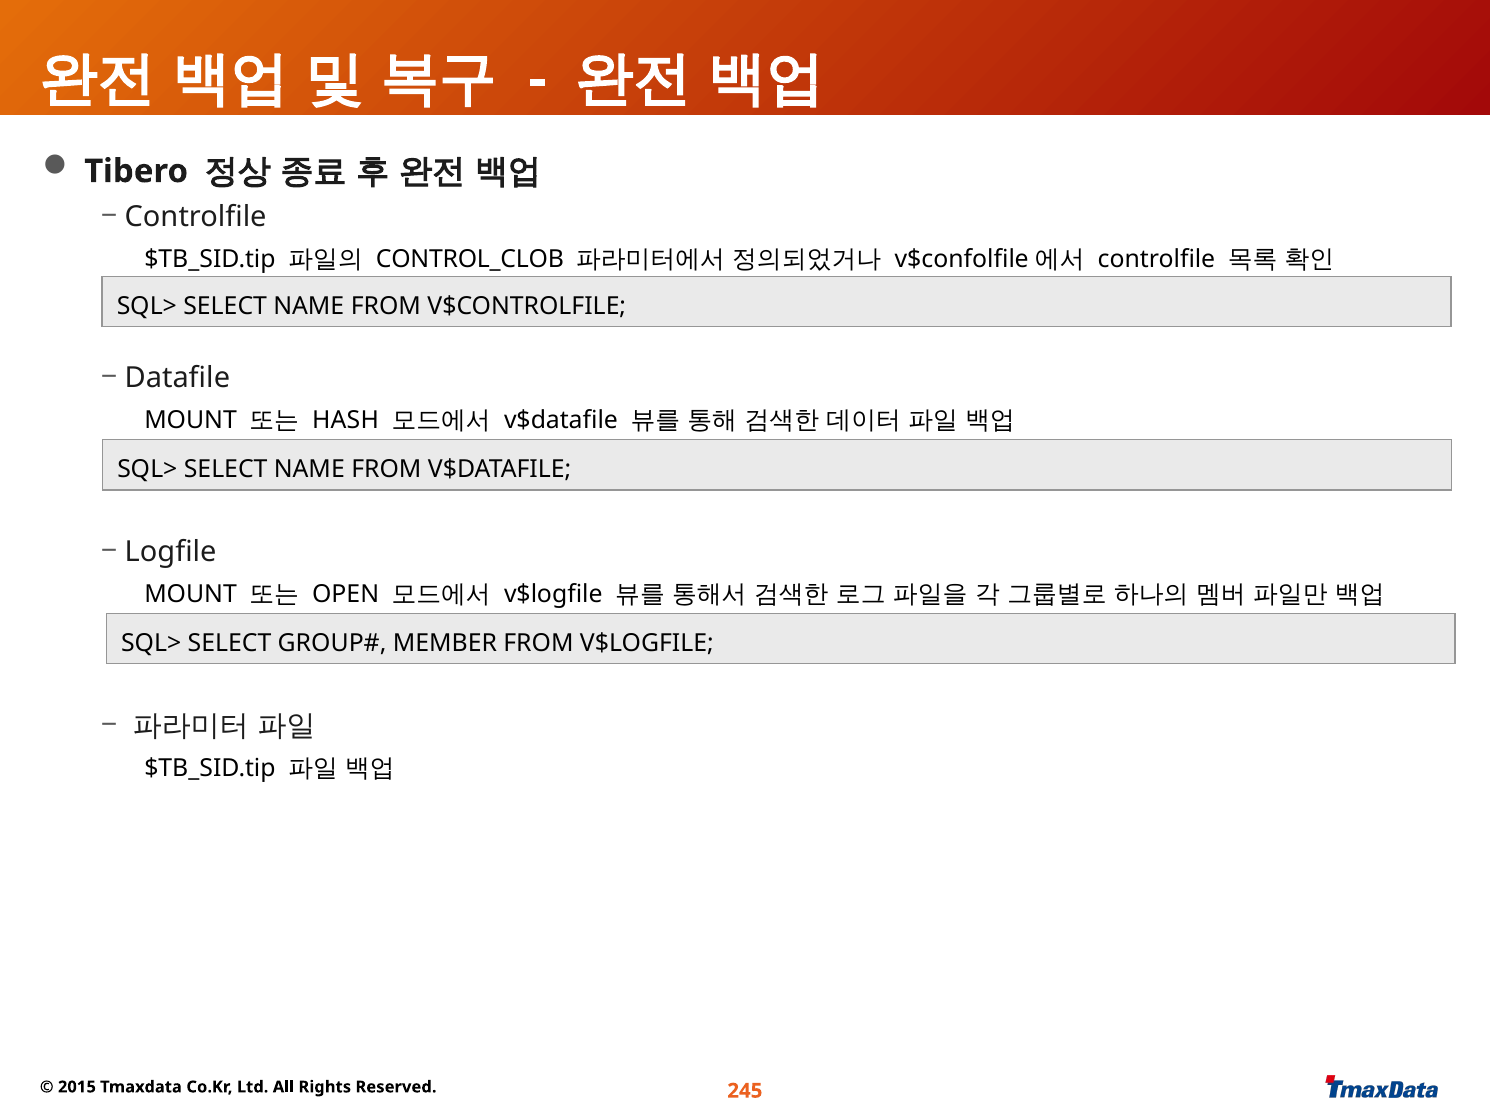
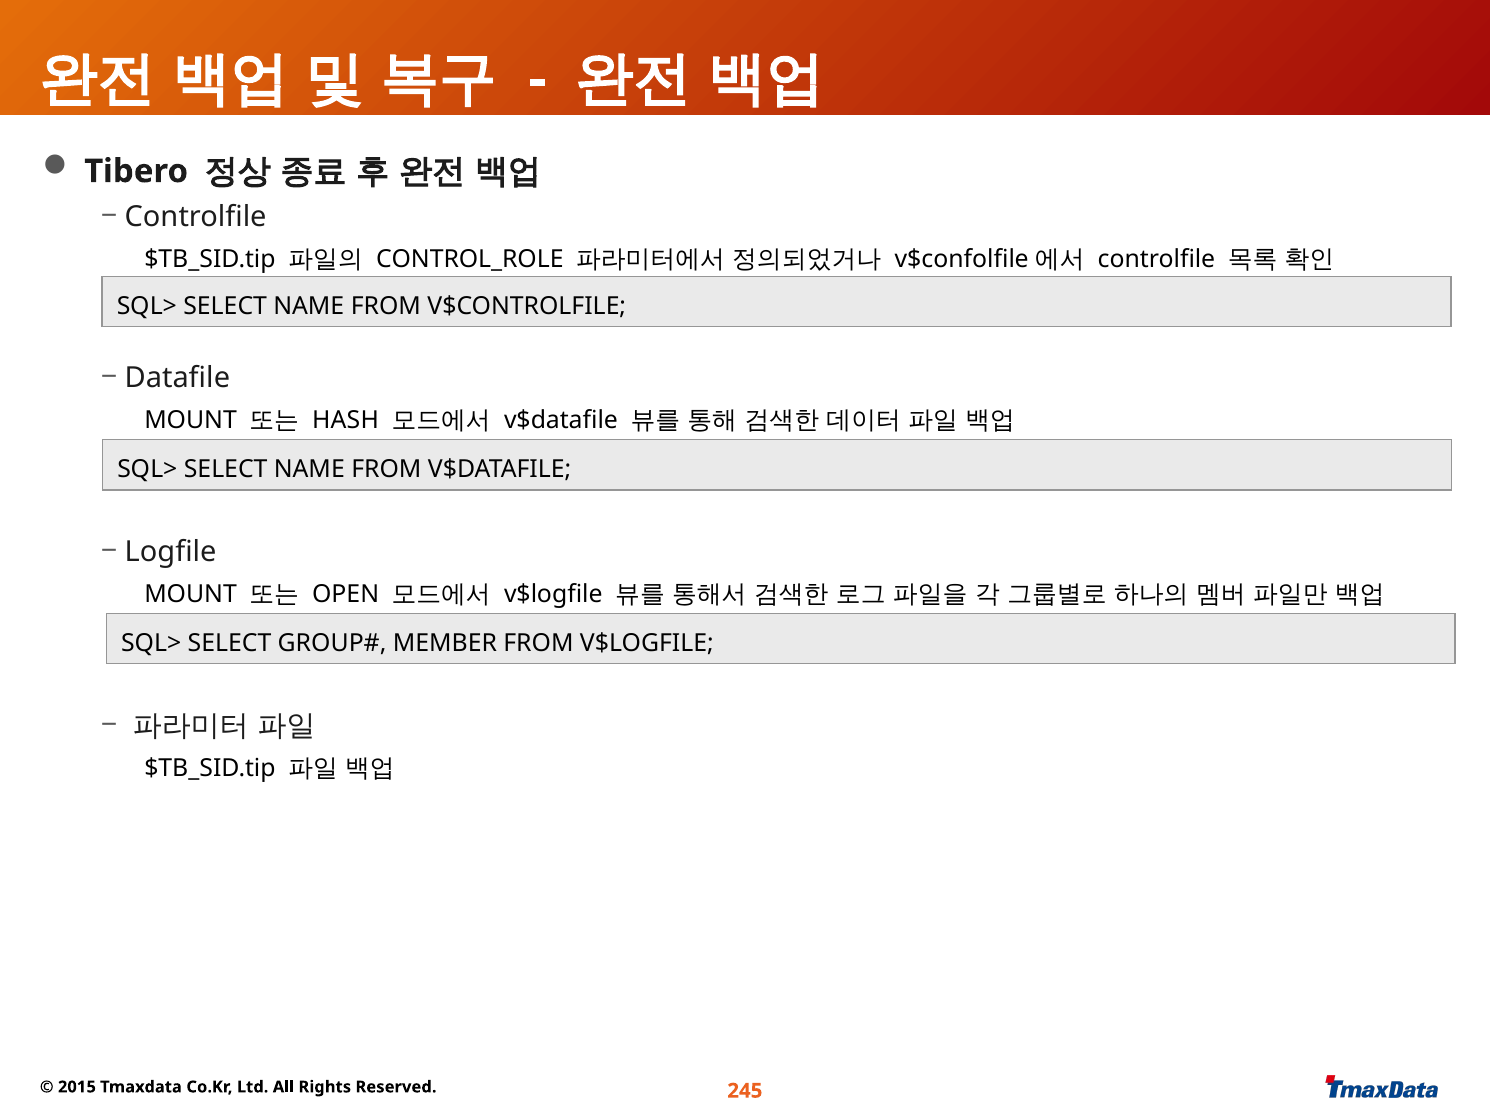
CONTROL_CLOB: CONTROL_CLOB -> CONTROL_ROLE
